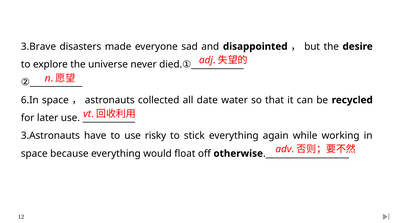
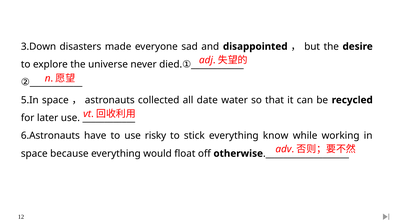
3.Brave: 3.Brave -> 3.Down
6.In: 6.In -> 5.In
3.Astronauts: 3.Astronauts -> 6.Astronauts
again: again -> know
